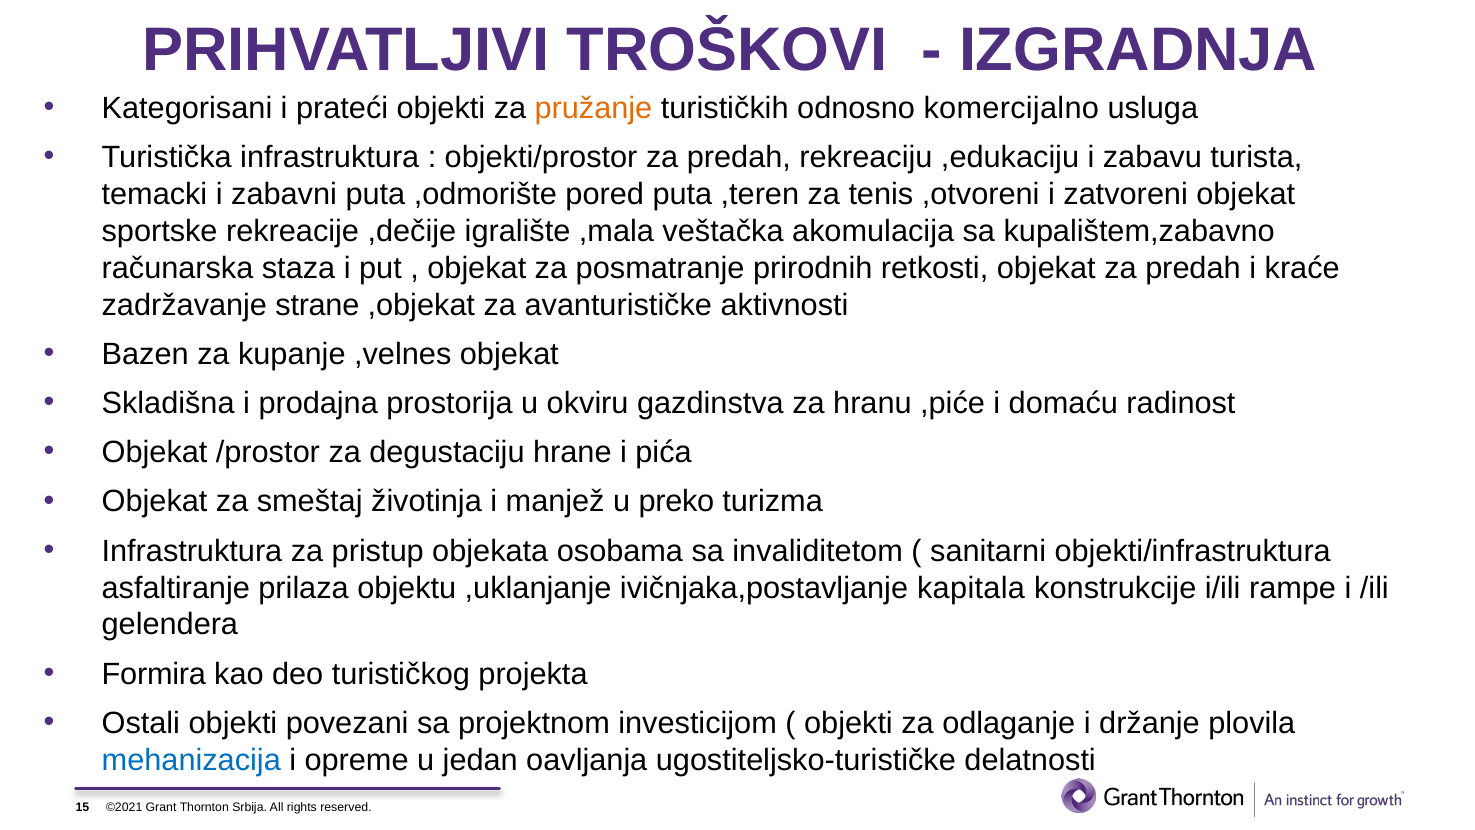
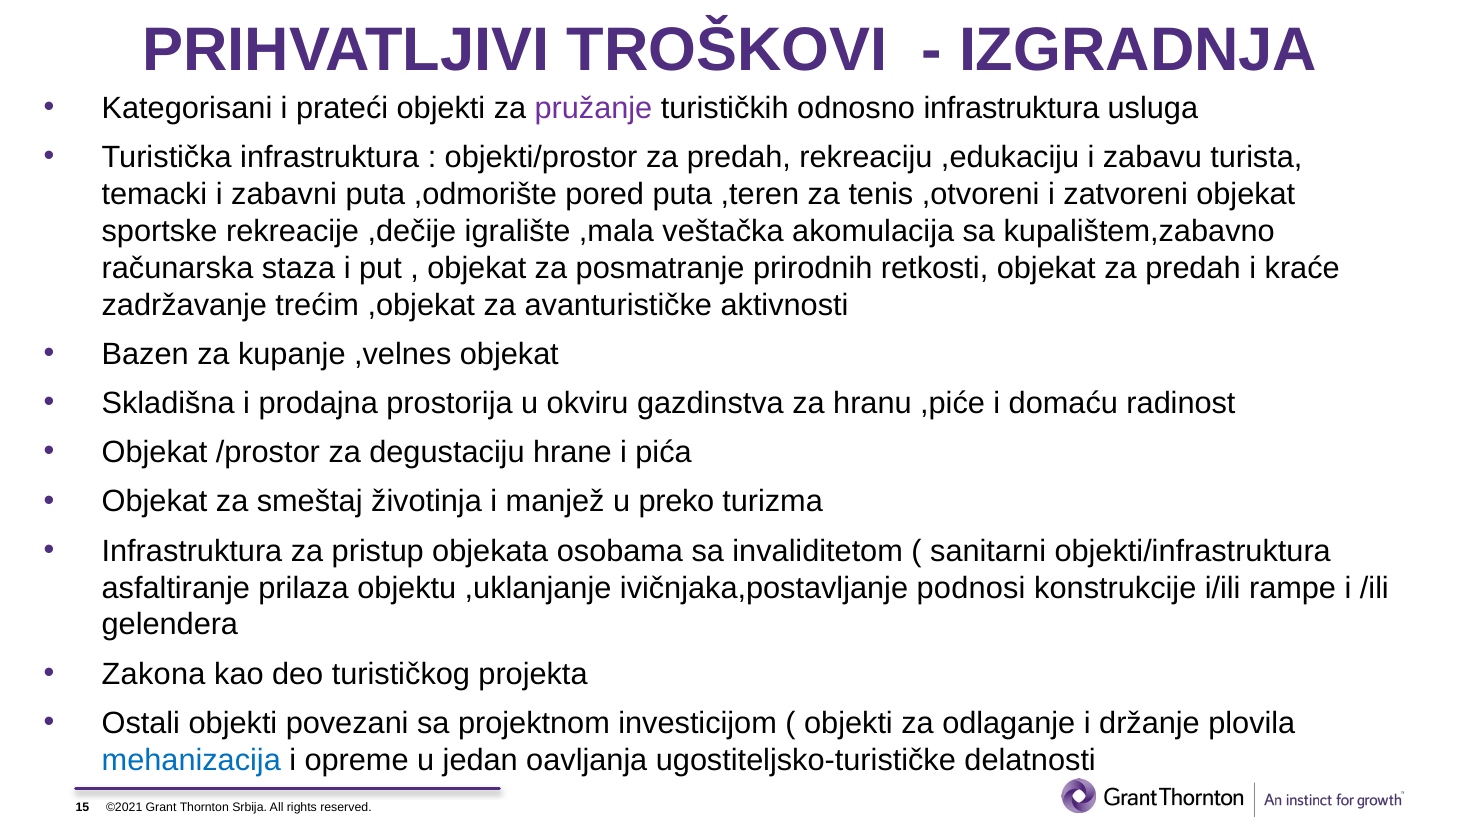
pružanje colour: orange -> purple
odnosno komercijalno: komercijalno -> infrastruktura
strane: strane -> trećim
kapitala: kapitala -> podnosi
Formira: Formira -> Zakona
